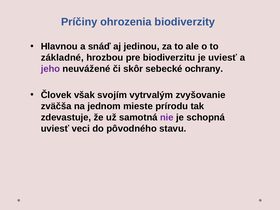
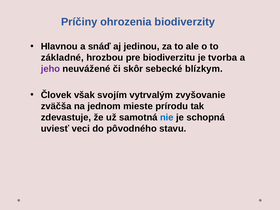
je uviesť: uviesť -> tvorba
ochrany: ochrany -> blízkym
nie colour: purple -> blue
